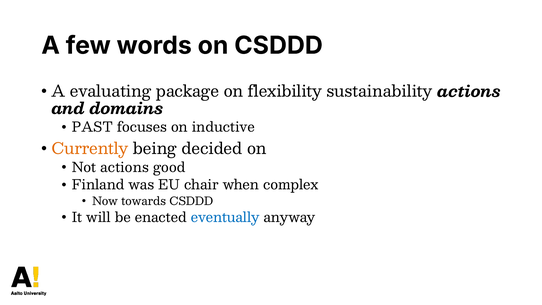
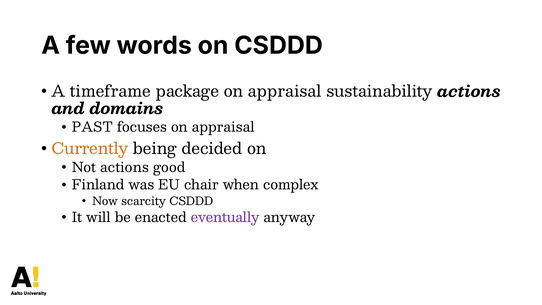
evaluating: evaluating -> timeframe
package on flexibility: flexibility -> appraisal
focuses on inductive: inductive -> appraisal
towards: towards -> scarcity
eventually colour: blue -> purple
